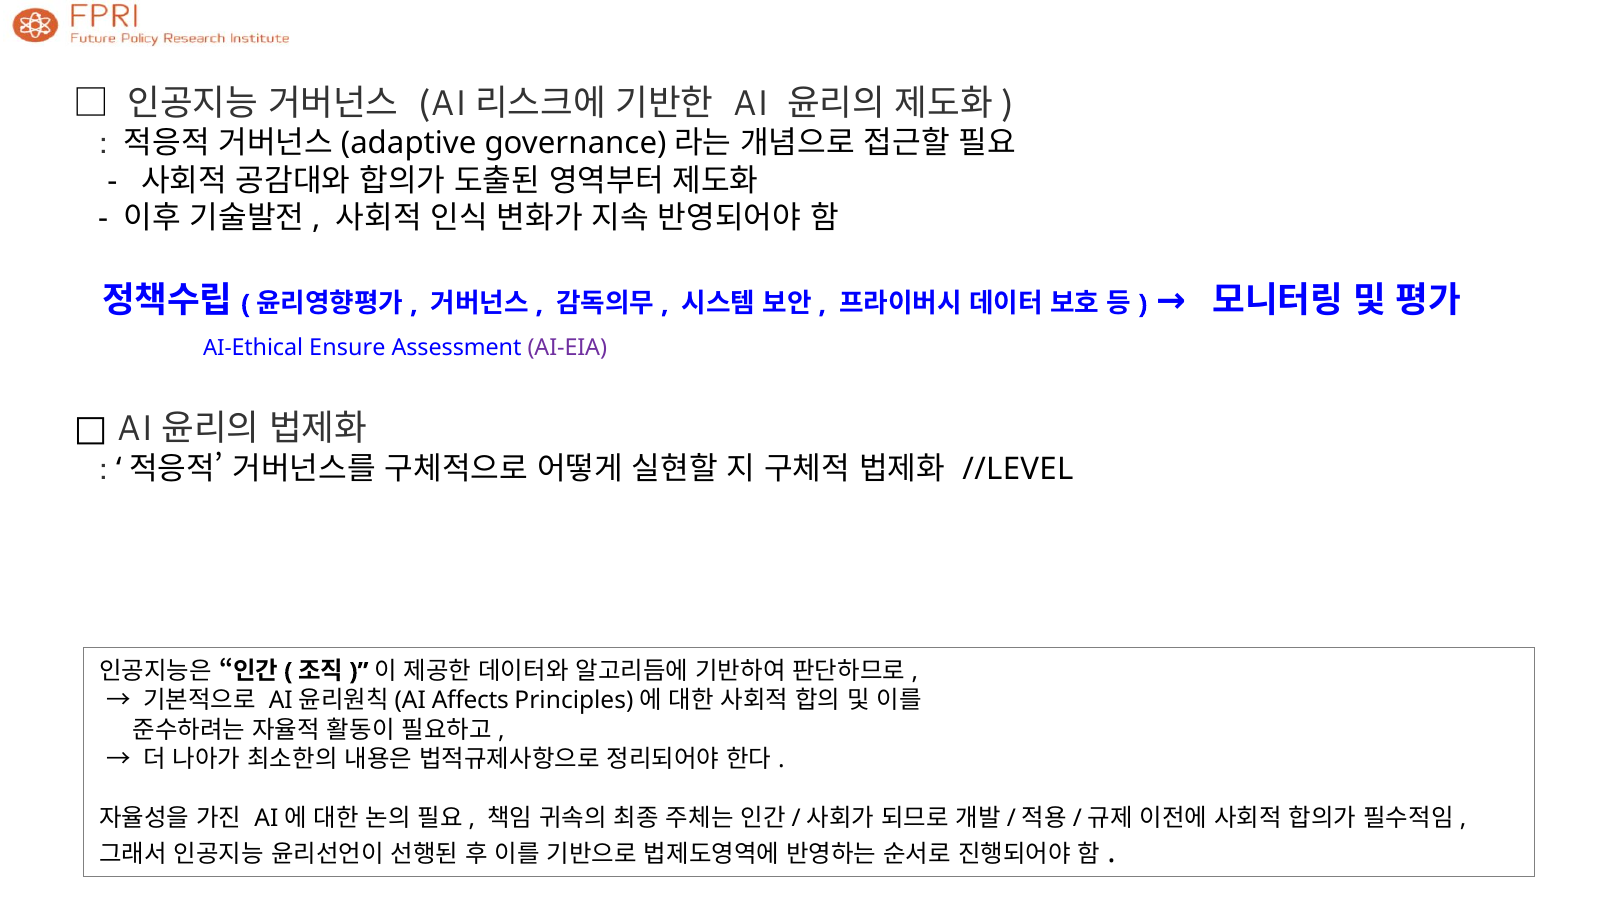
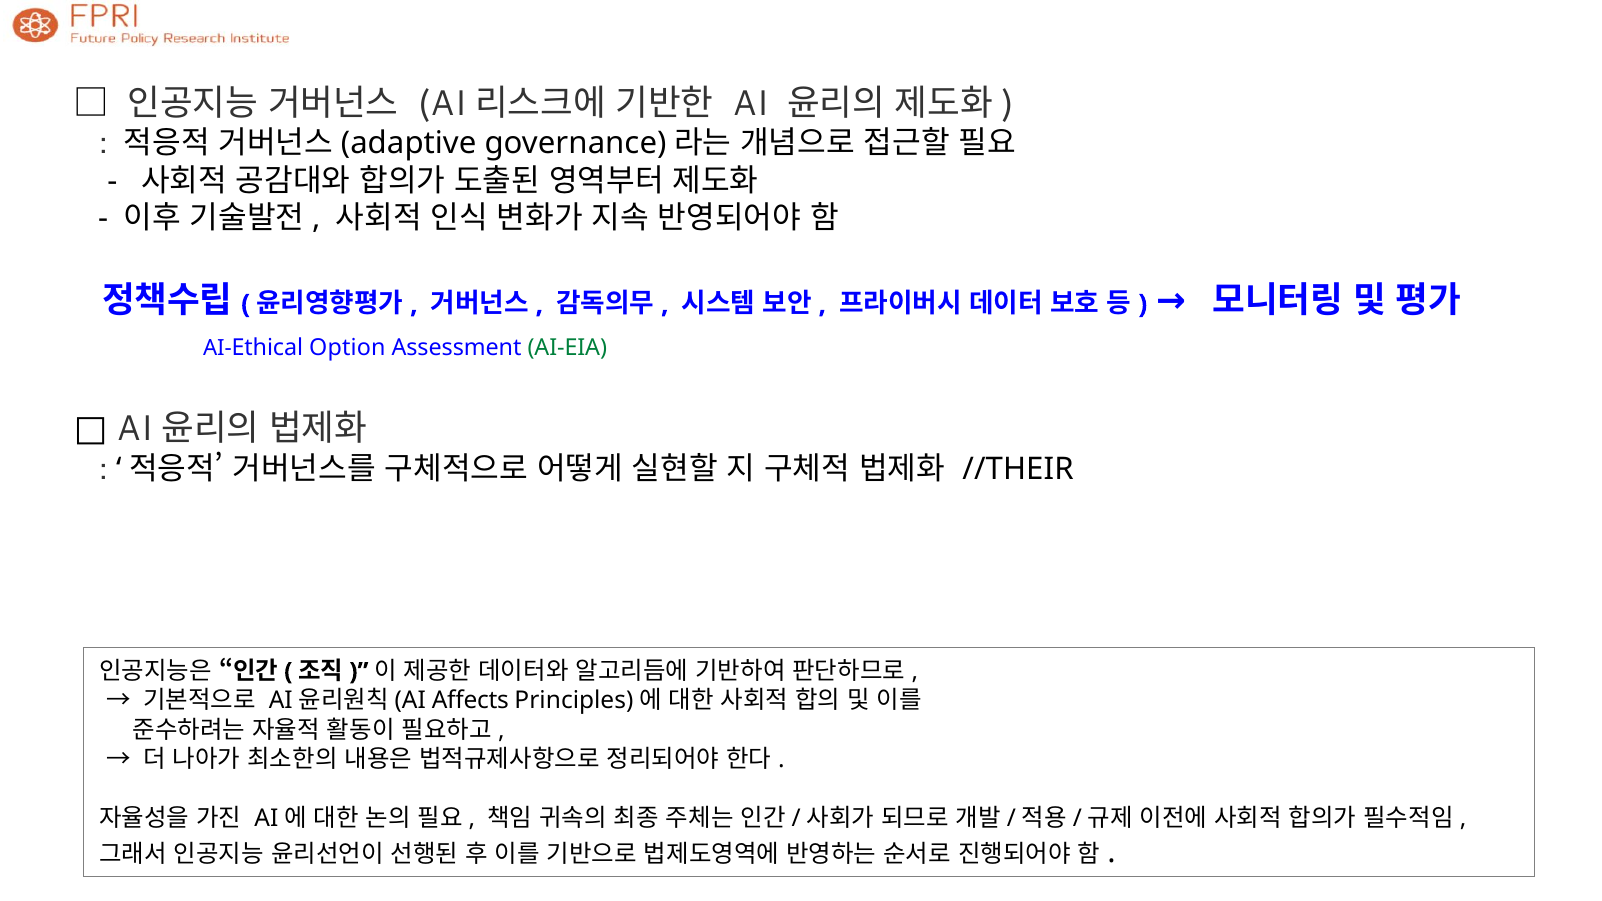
Ensure: Ensure -> Option
AI-EIA colour: purple -> green
//LEVEL: //LEVEL -> //THEIR
